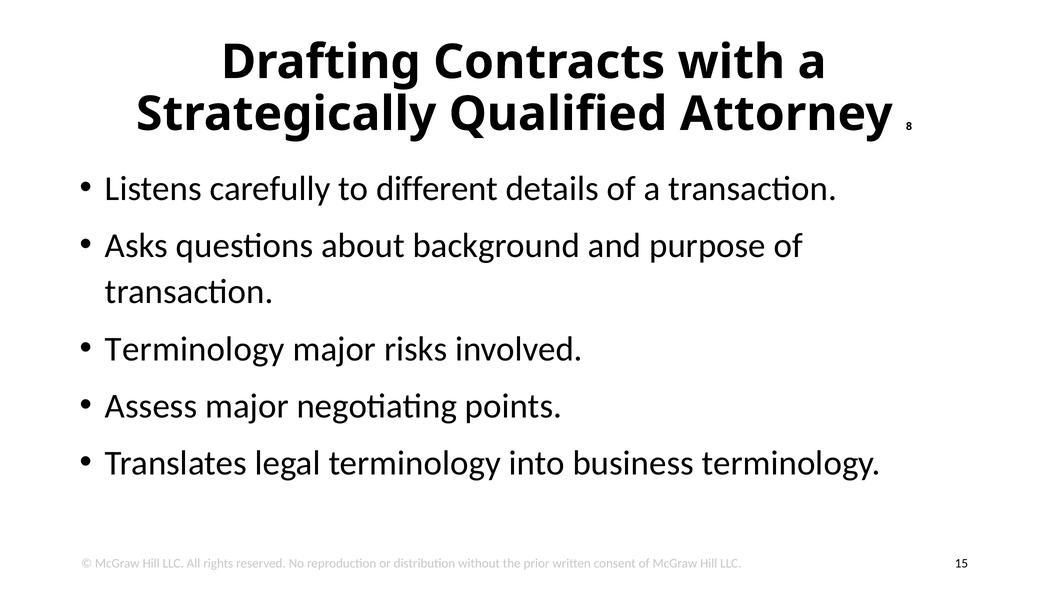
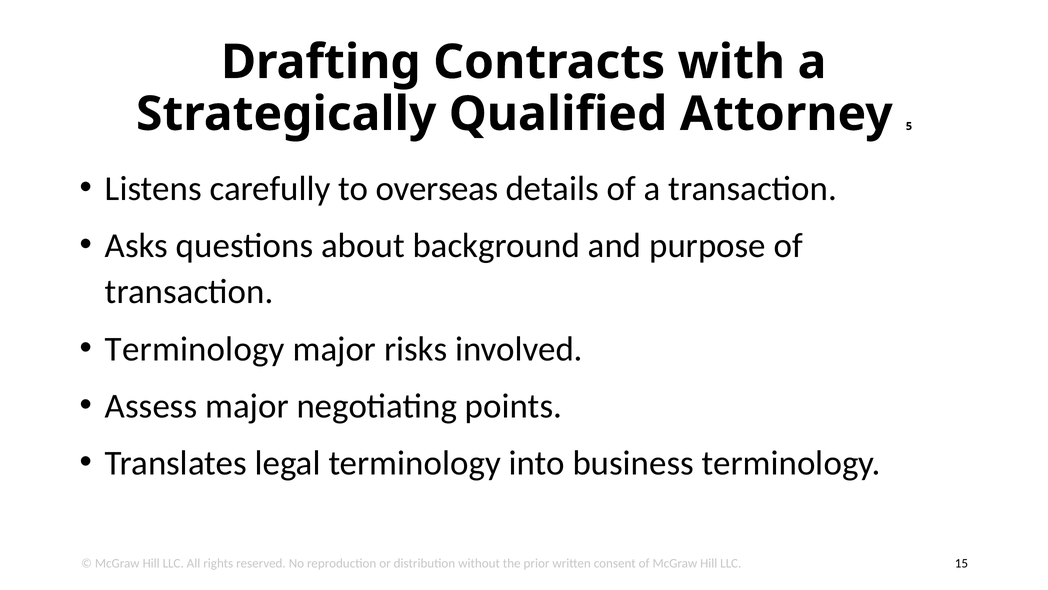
8: 8 -> 5
different: different -> overseas
